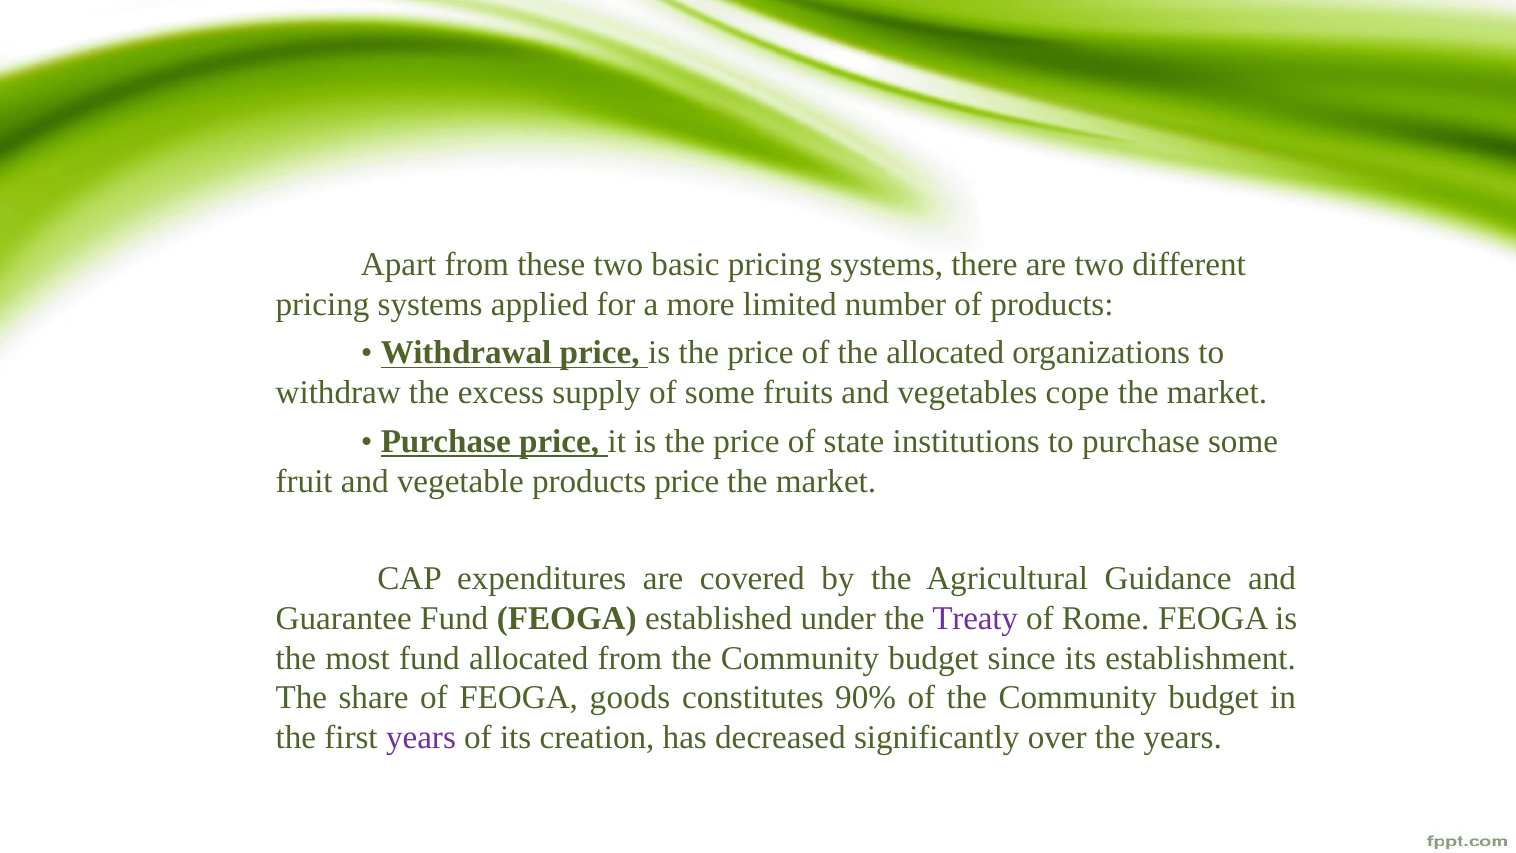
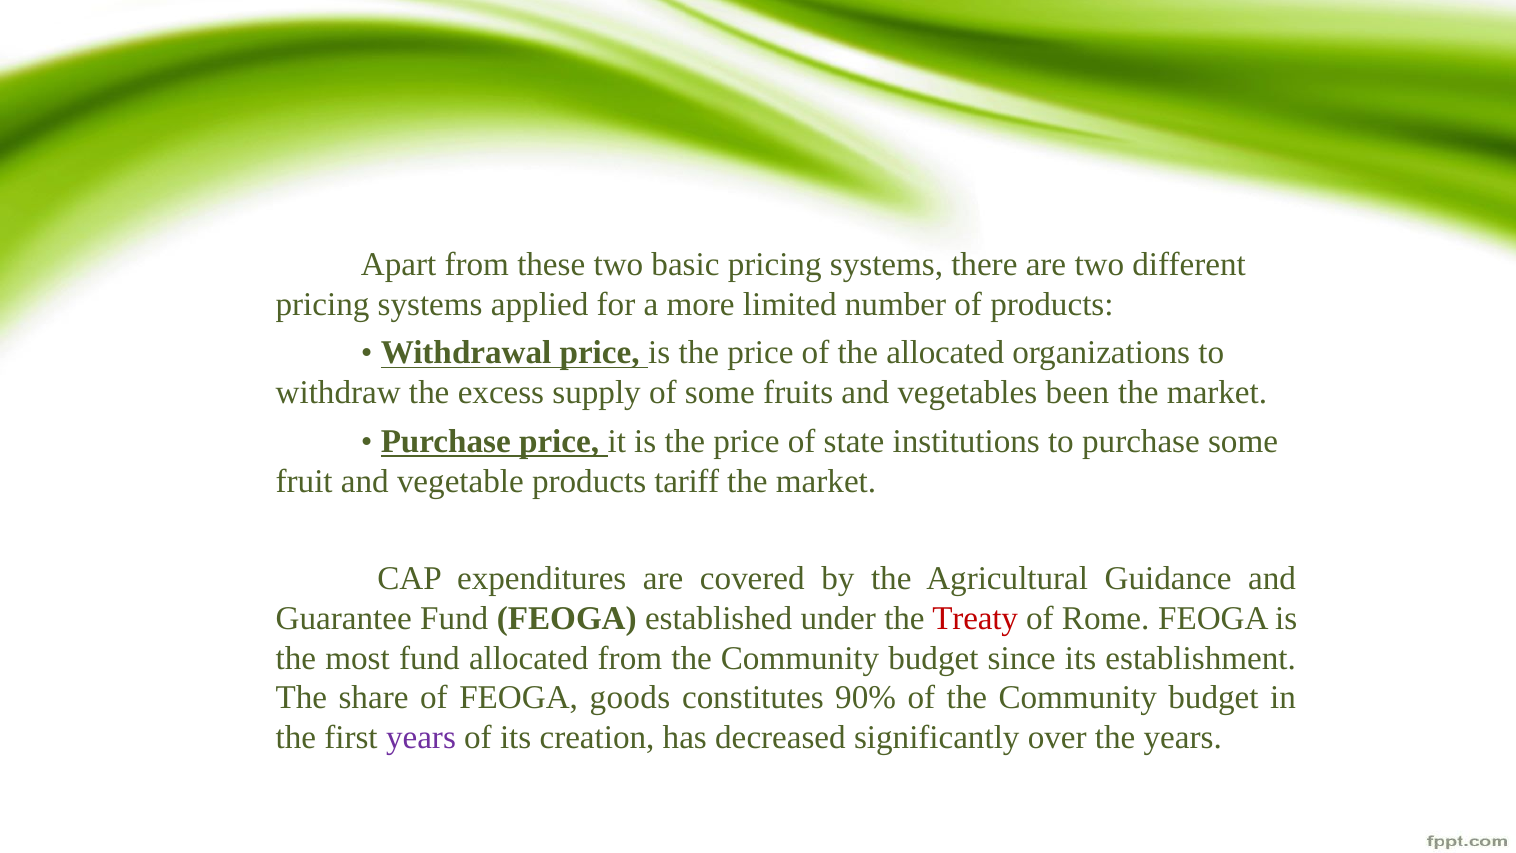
cope: cope -> been
products price: price -> tariff
Treaty colour: purple -> red
